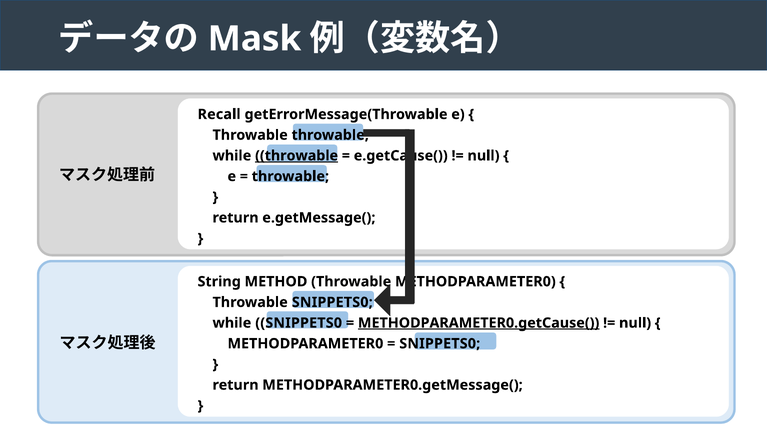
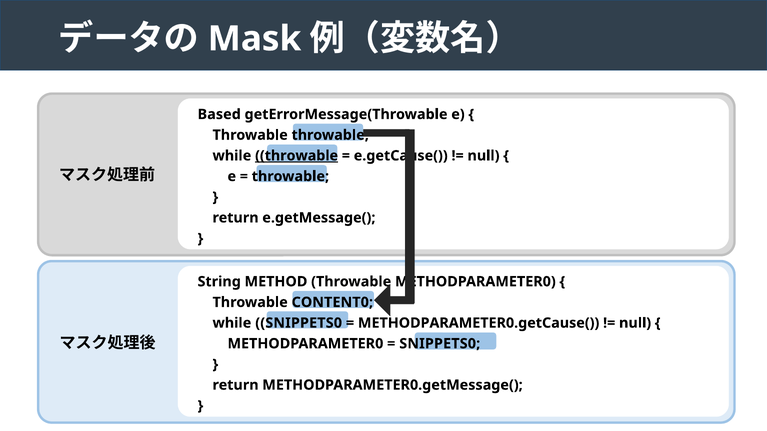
Recall: Recall -> Based
Throwable SNIPPETS0: SNIPPETS0 -> CONTENT0
METHODPARAMETER0.getCause( underline: present -> none
